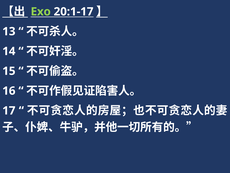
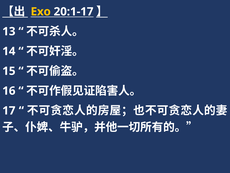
Exo colour: light green -> yellow
